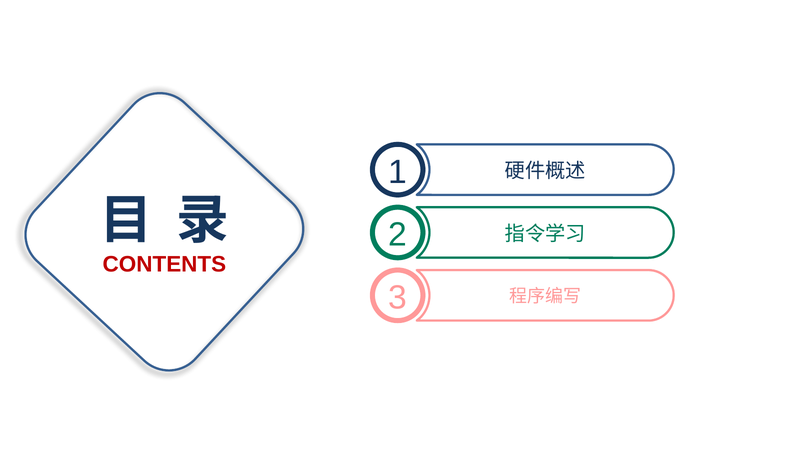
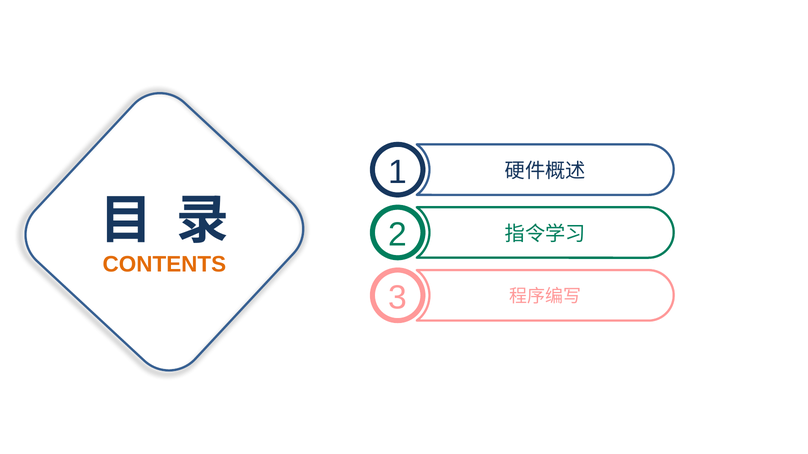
CONTENTS colour: red -> orange
